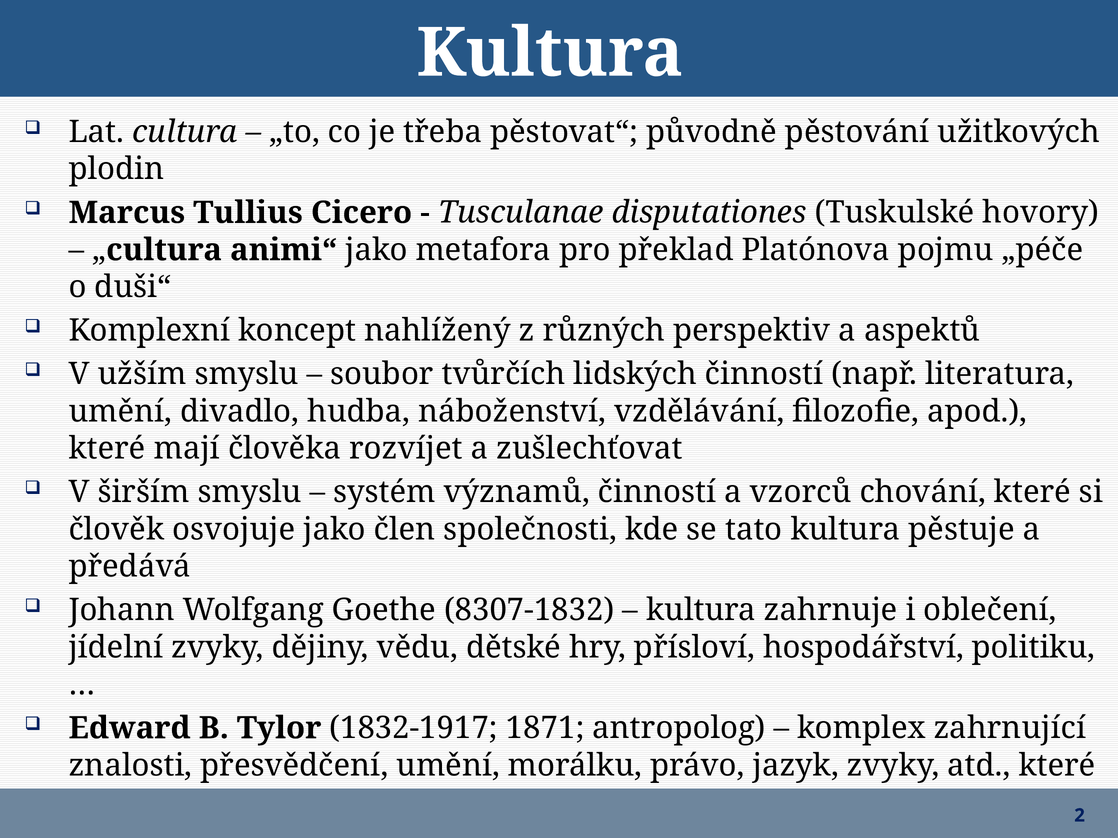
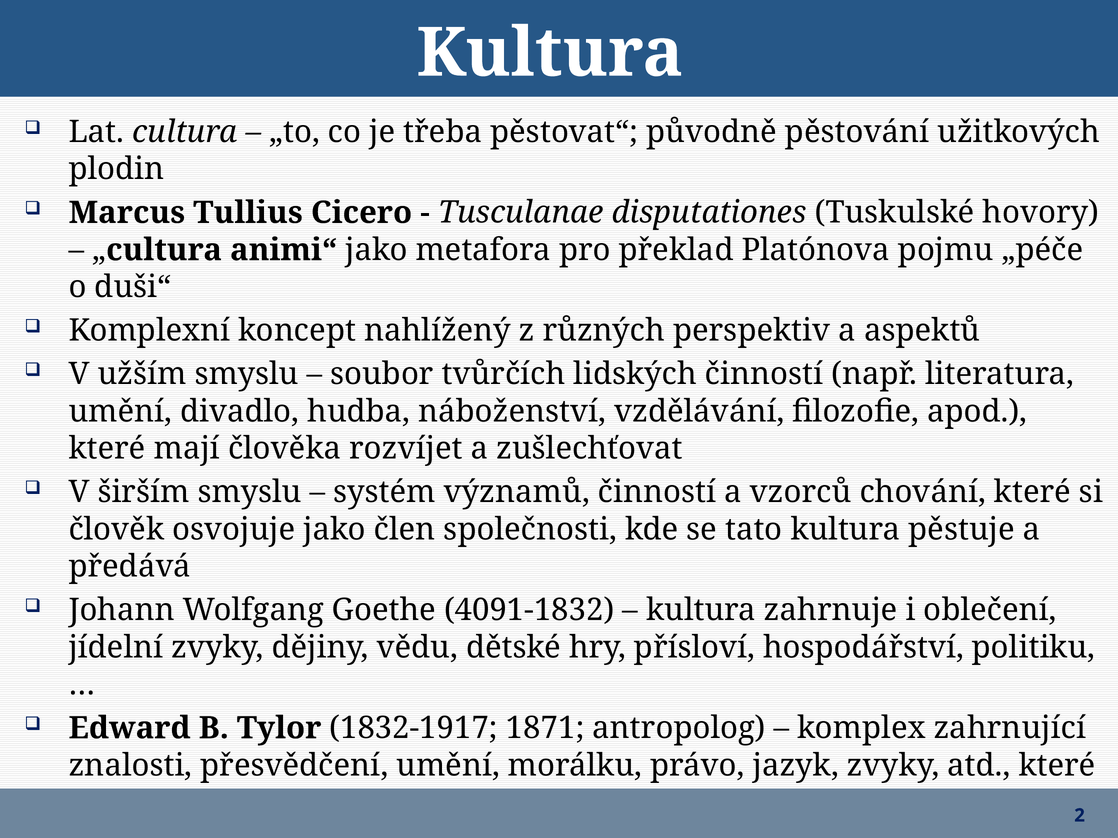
8307-1832: 8307-1832 -> 4091-1832
